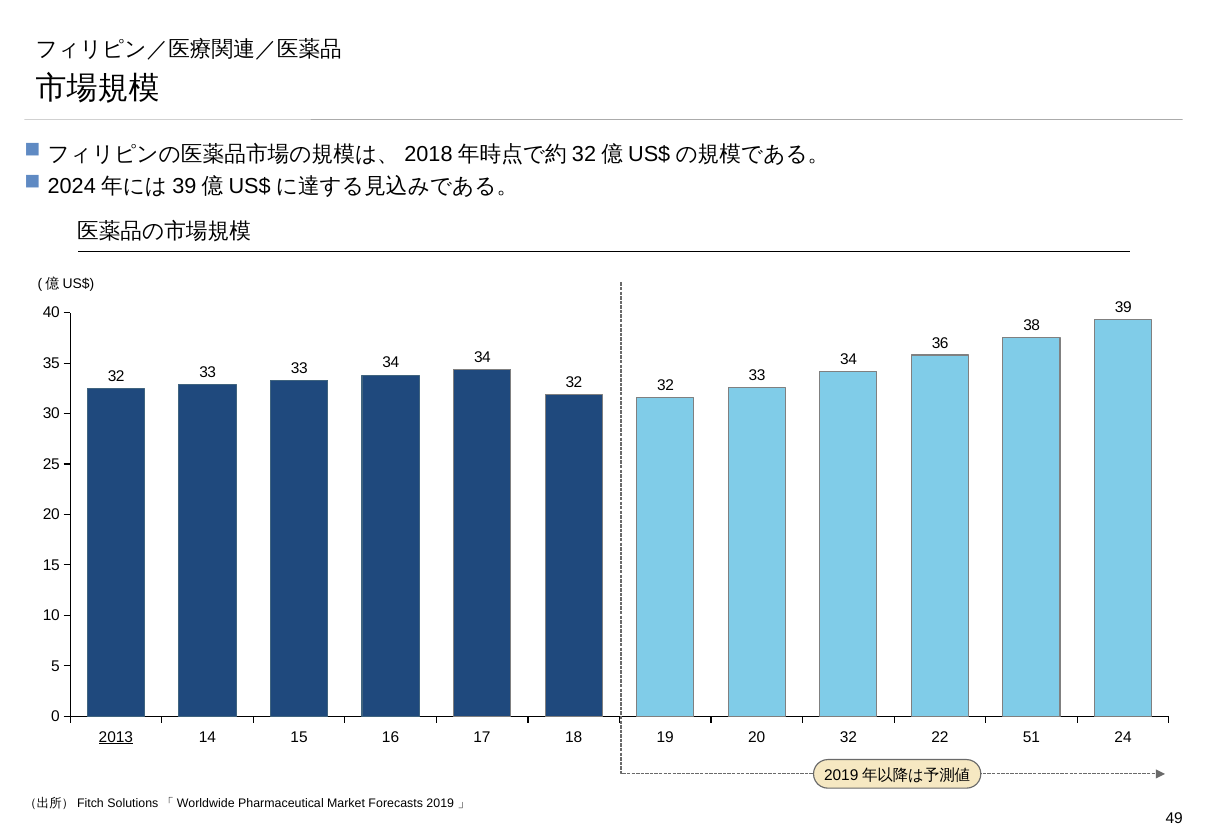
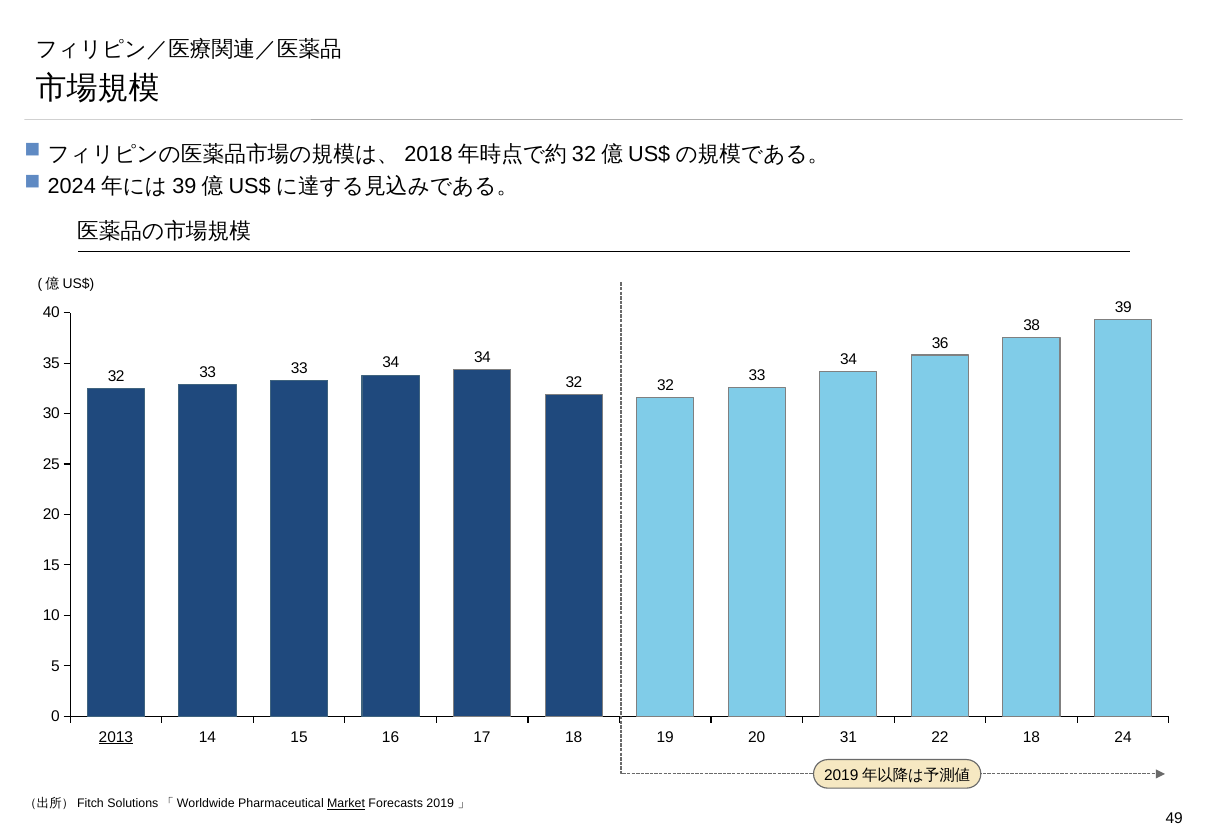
20 32: 32 -> 31
14 51: 51 -> 18
Market underline: none -> present
